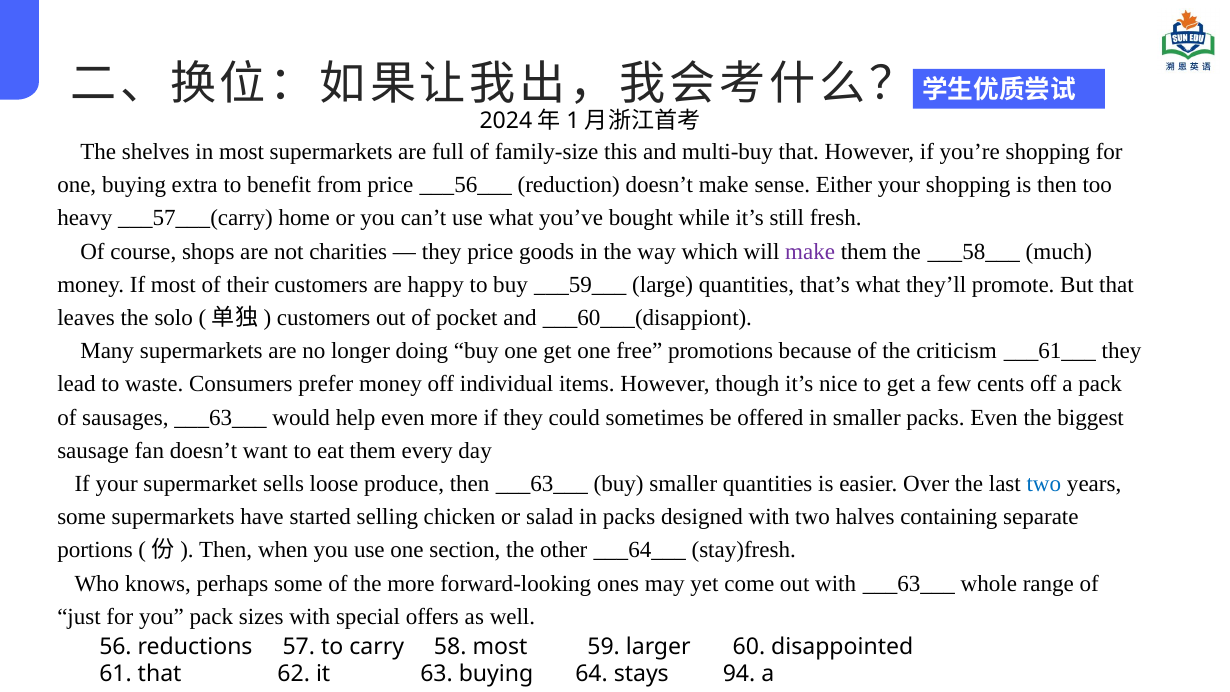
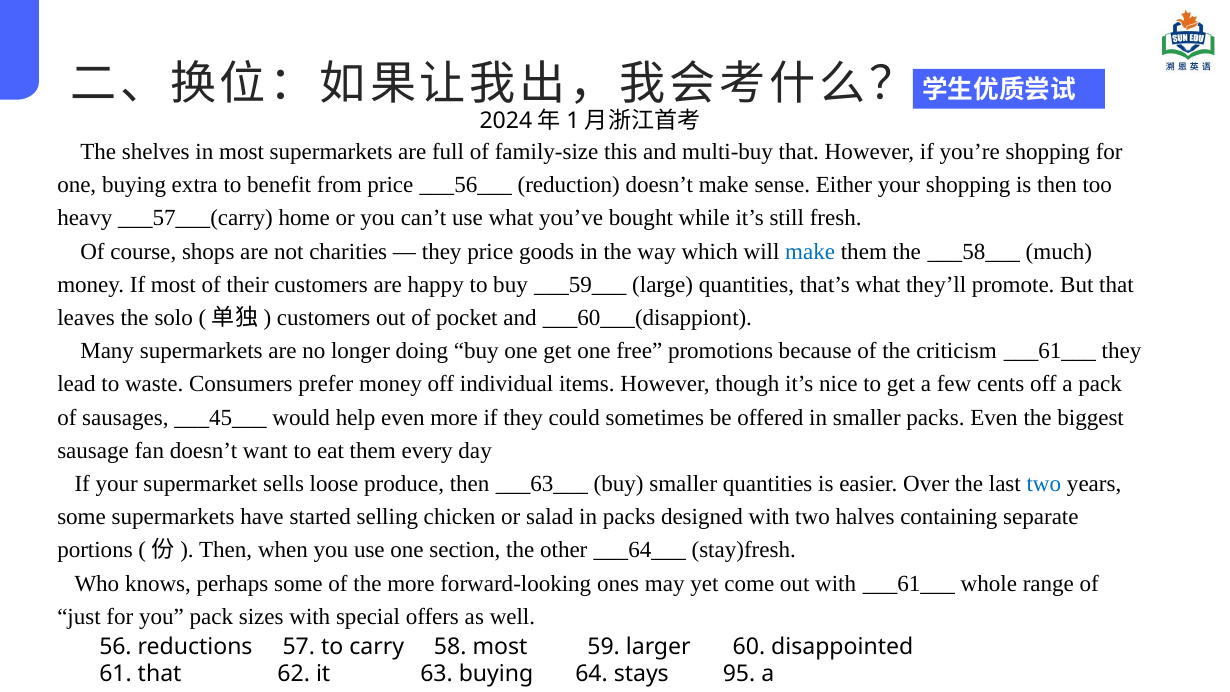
make at (810, 252) colour: purple -> blue
sausages ___63___: ___63___ -> ___45___
with ___63___: ___63___ -> ___61___
94: 94 -> 95
